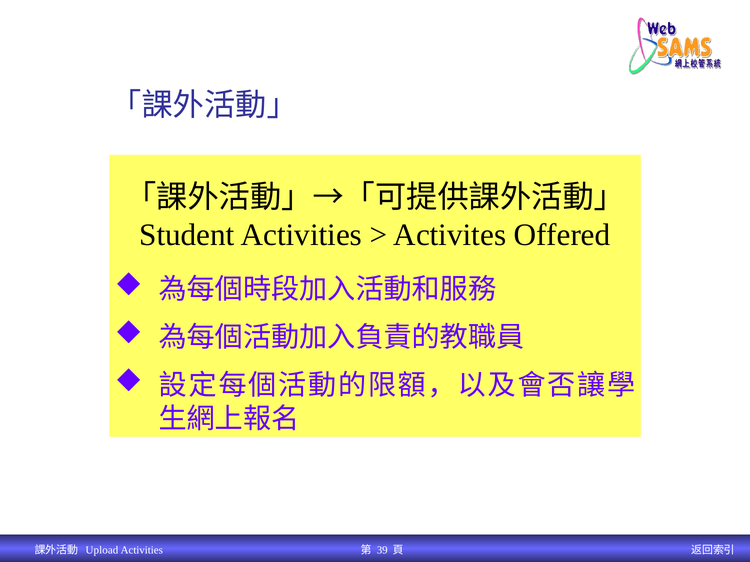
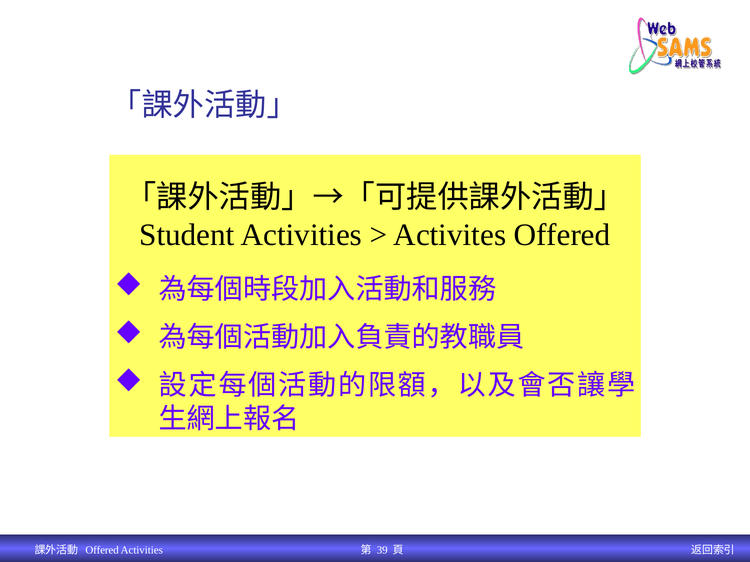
Upload at (102, 551): Upload -> Offered
